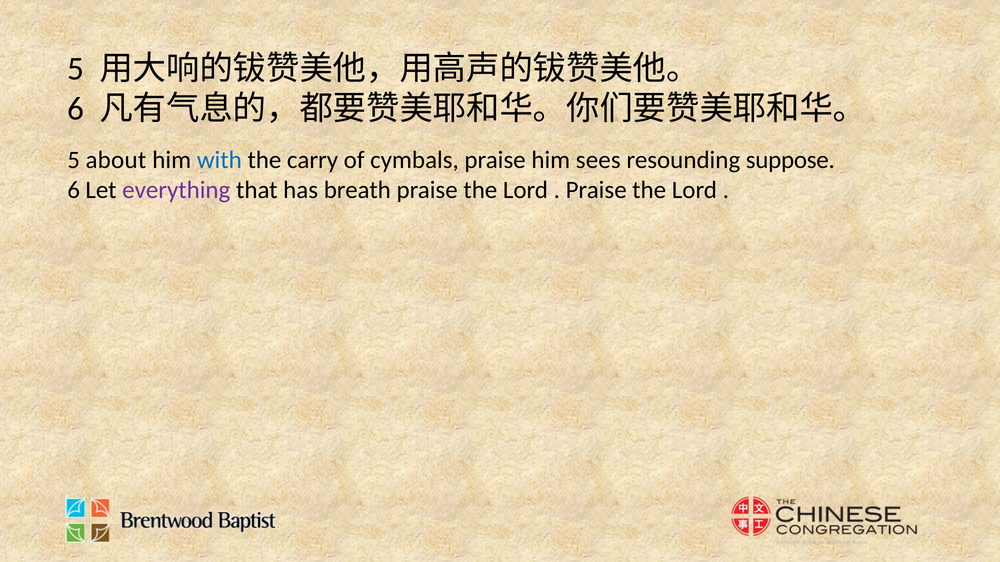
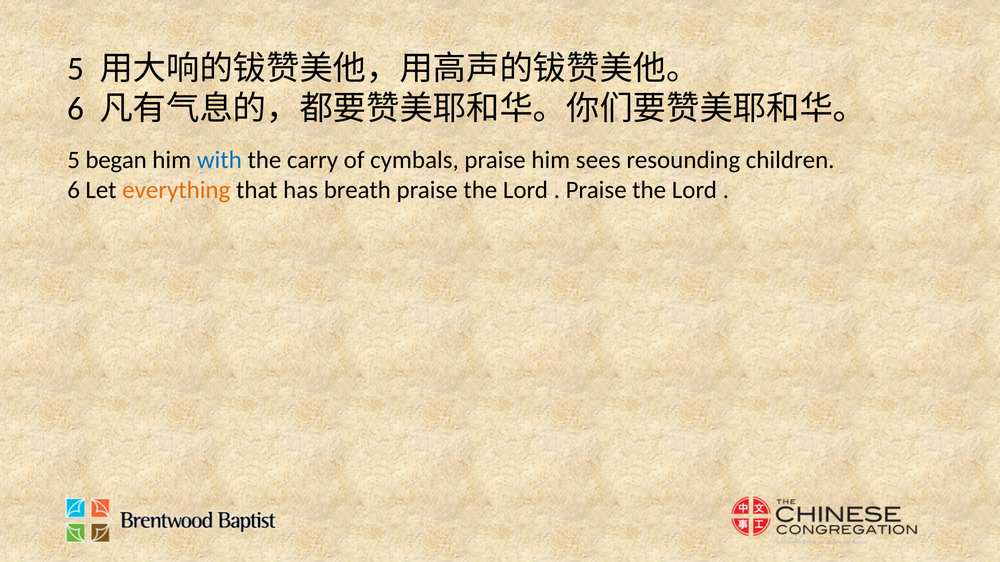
about: about -> began
suppose: suppose -> children
everything colour: purple -> orange
